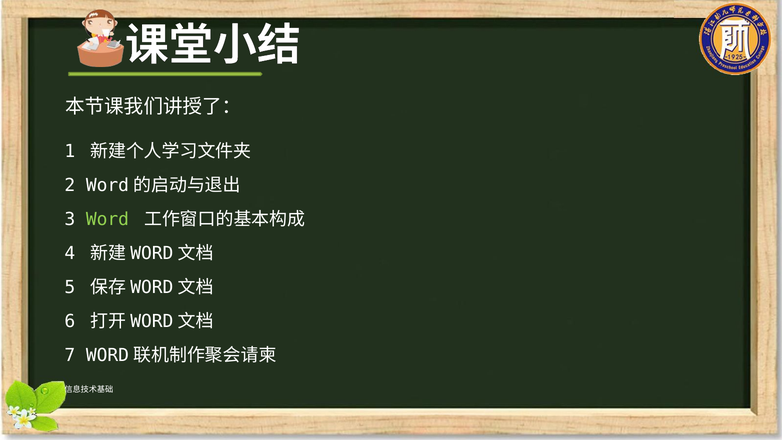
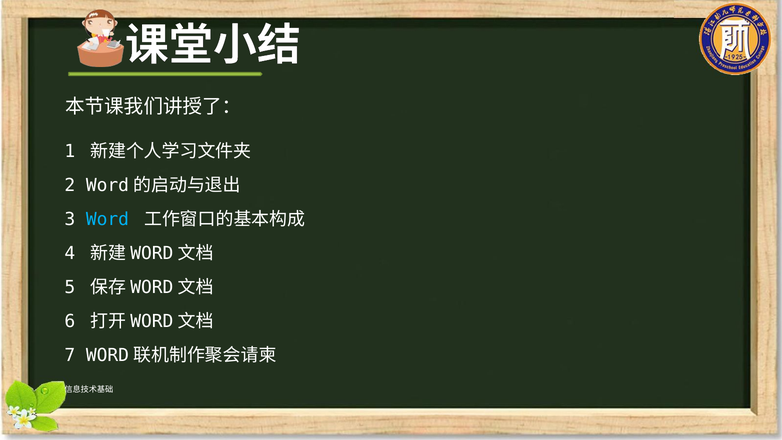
Word colour: light green -> light blue
